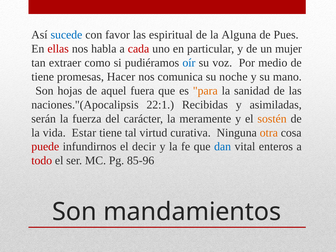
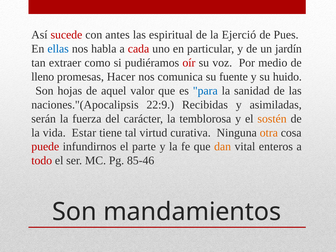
sucede colour: blue -> red
favor: favor -> antes
Alguna: Alguna -> Ejerció
ellas colour: red -> blue
mujer: mujer -> jardín
oír colour: blue -> red
tiene at (43, 77): tiene -> lleno
noche: noche -> fuente
mano: mano -> huido
fuera: fuera -> valor
para colour: orange -> blue
22:1: 22:1 -> 22:9
meramente: meramente -> temblorosa
decir: decir -> parte
dan colour: blue -> orange
85-96: 85-96 -> 85-46
